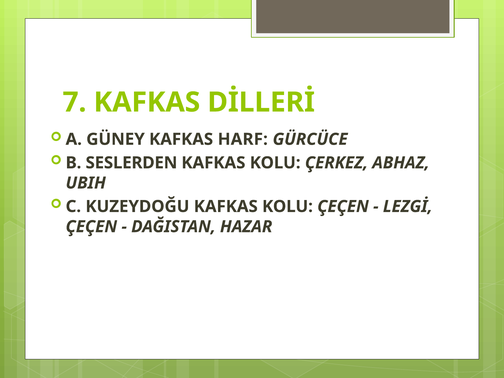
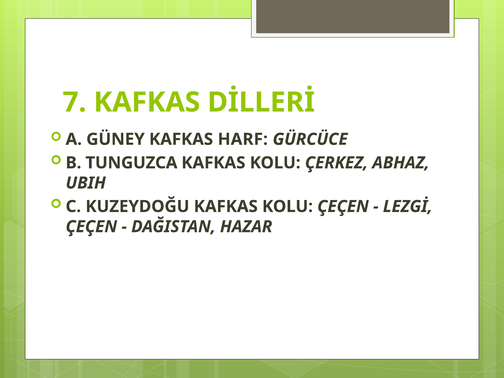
SESLERDEN: SESLERDEN -> TUNGUZCA
